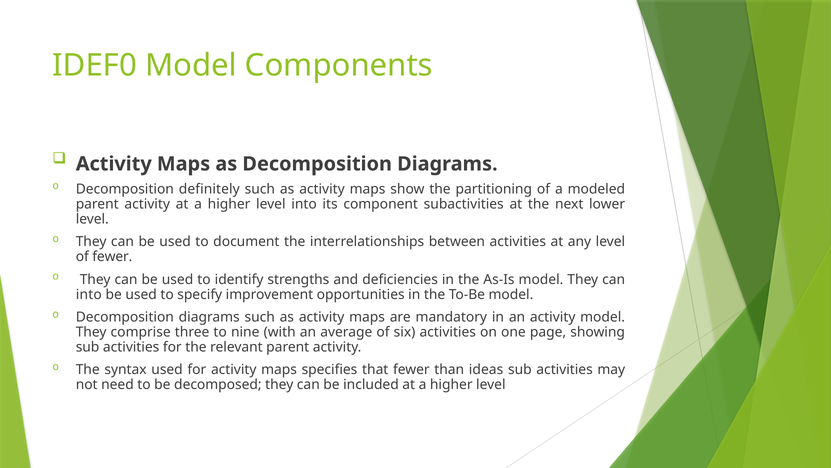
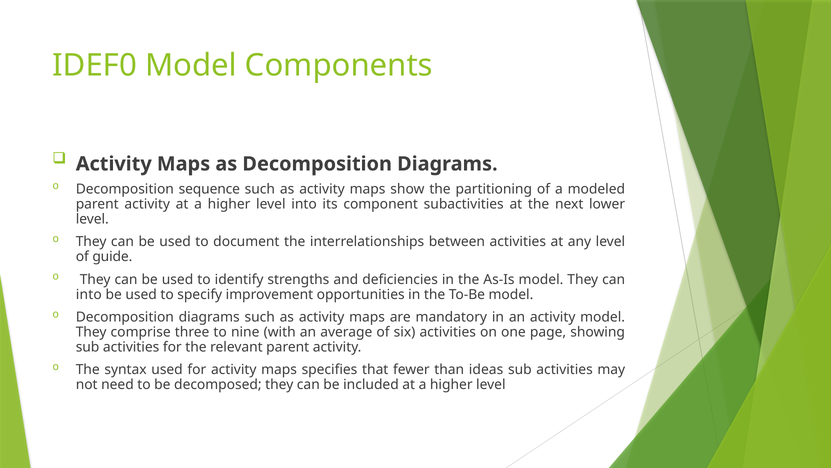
definitely: definitely -> sequence
of fewer: fewer -> guide
